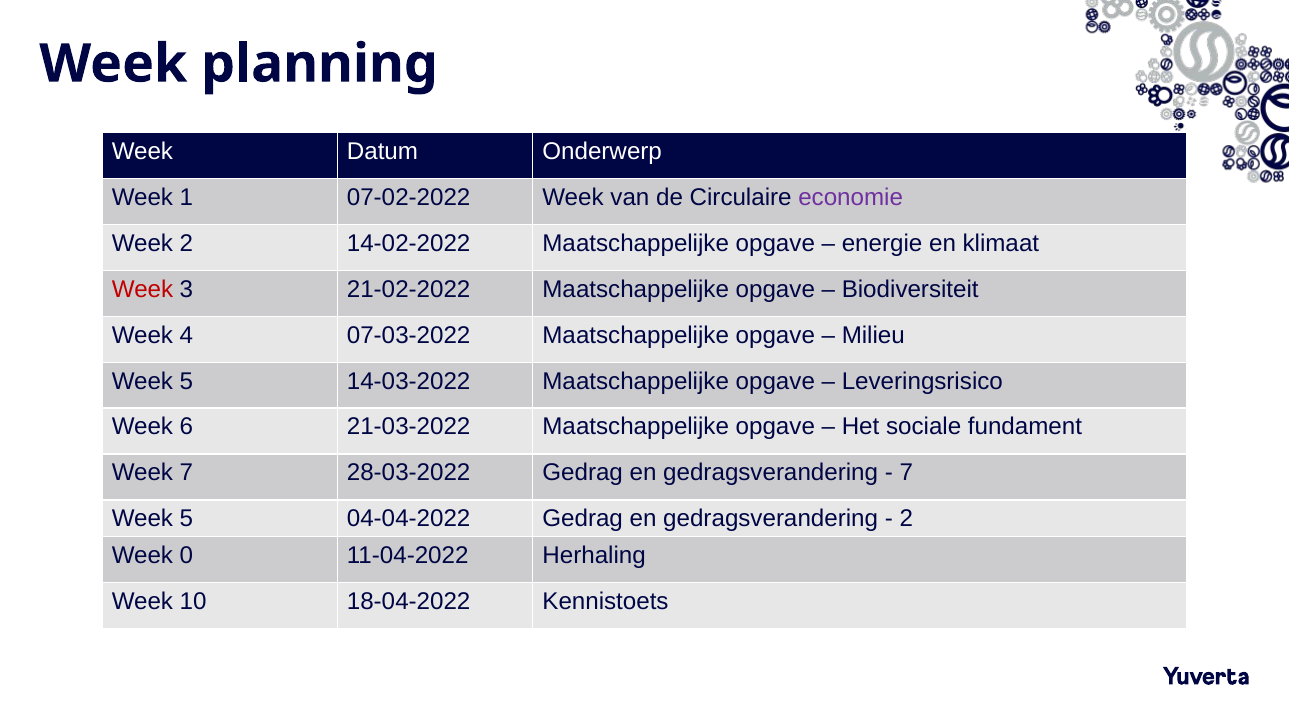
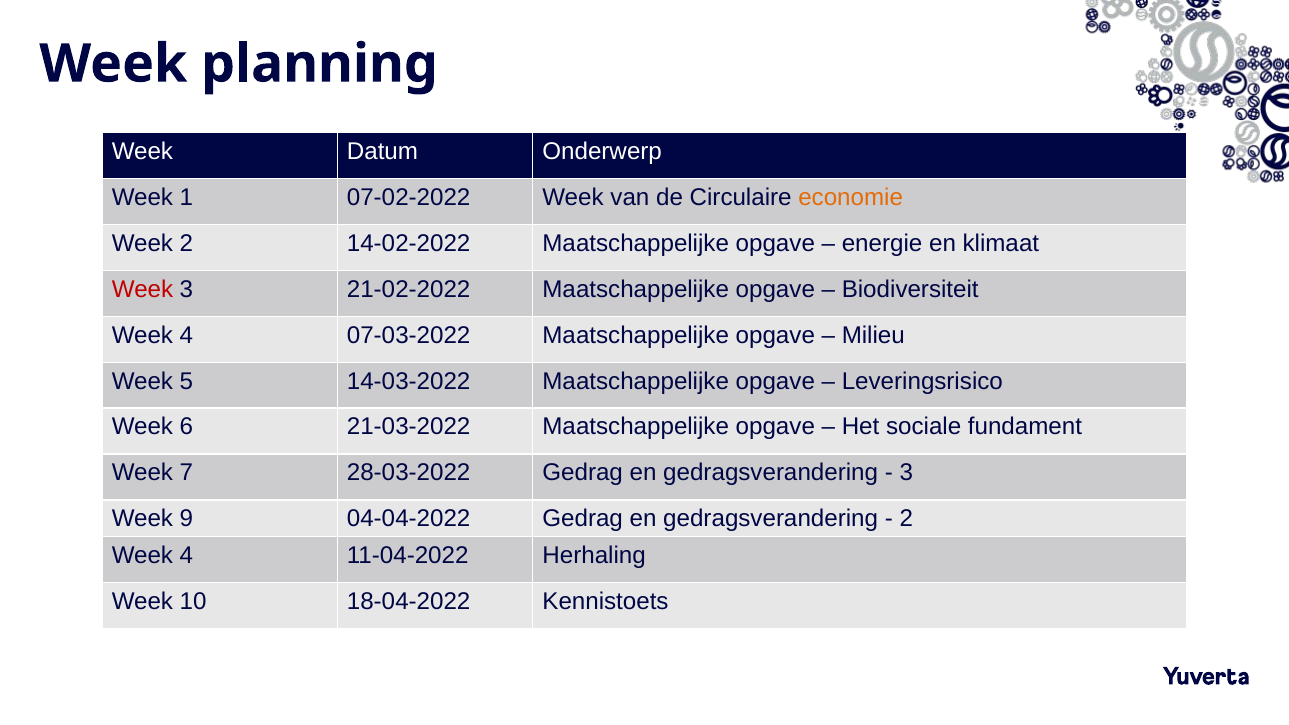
economie colour: purple -> orange
7 at (906, 473): 7 -> 3
5 at (186, 519): 5 -> 9
0 at (186, 556): 0 -> 4
